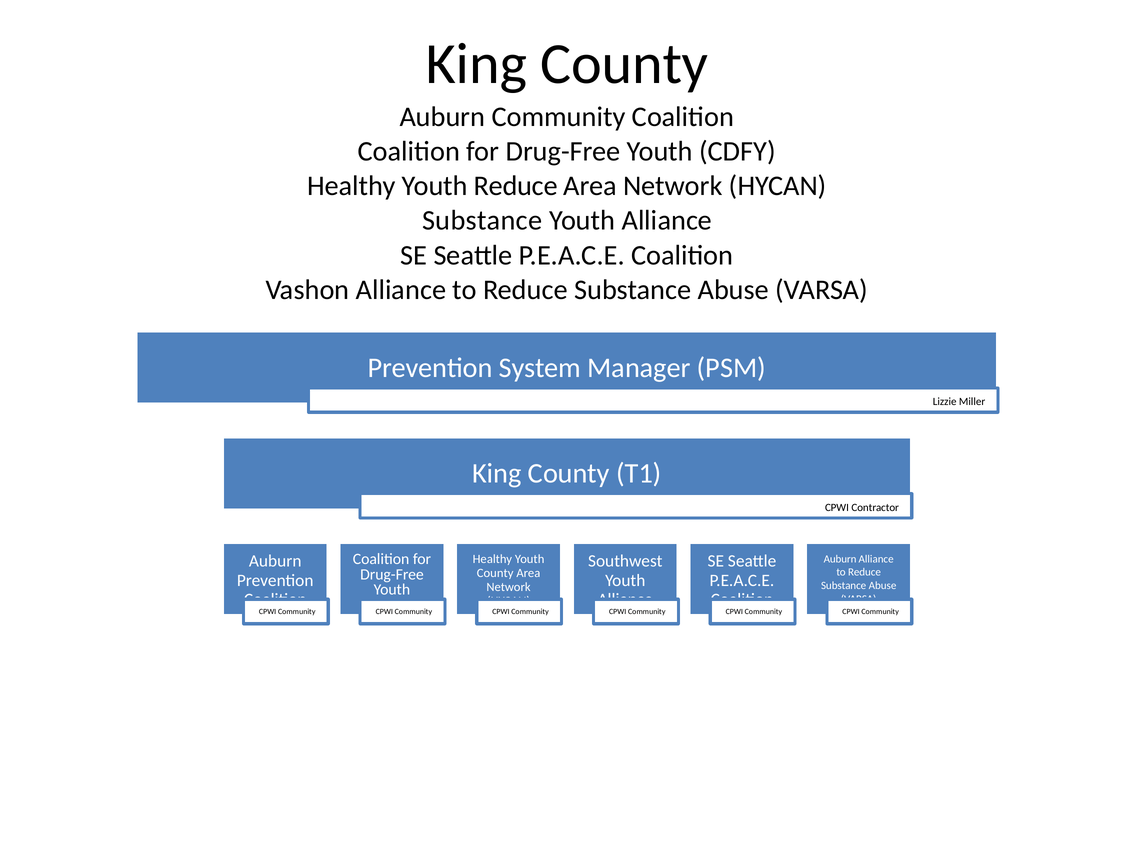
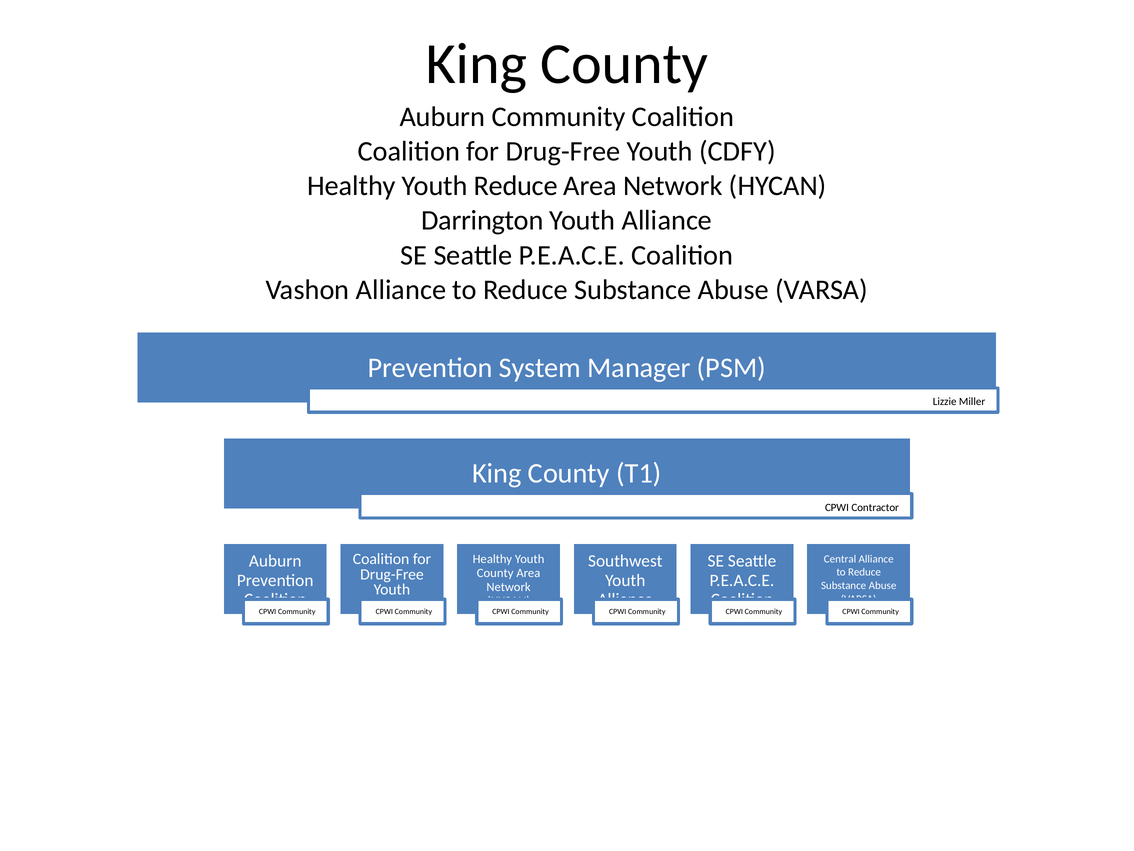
Substance at (482, 220): Substance -> Darrington
Auburn at (840, 559): Auburn -> Central
